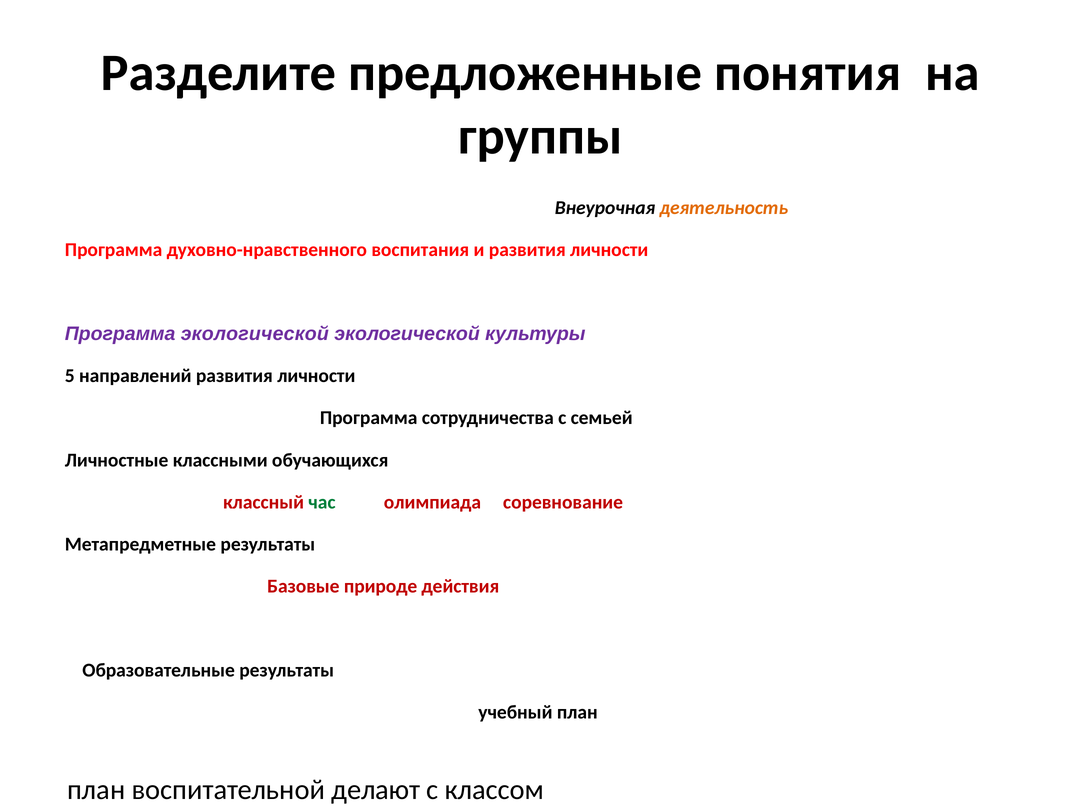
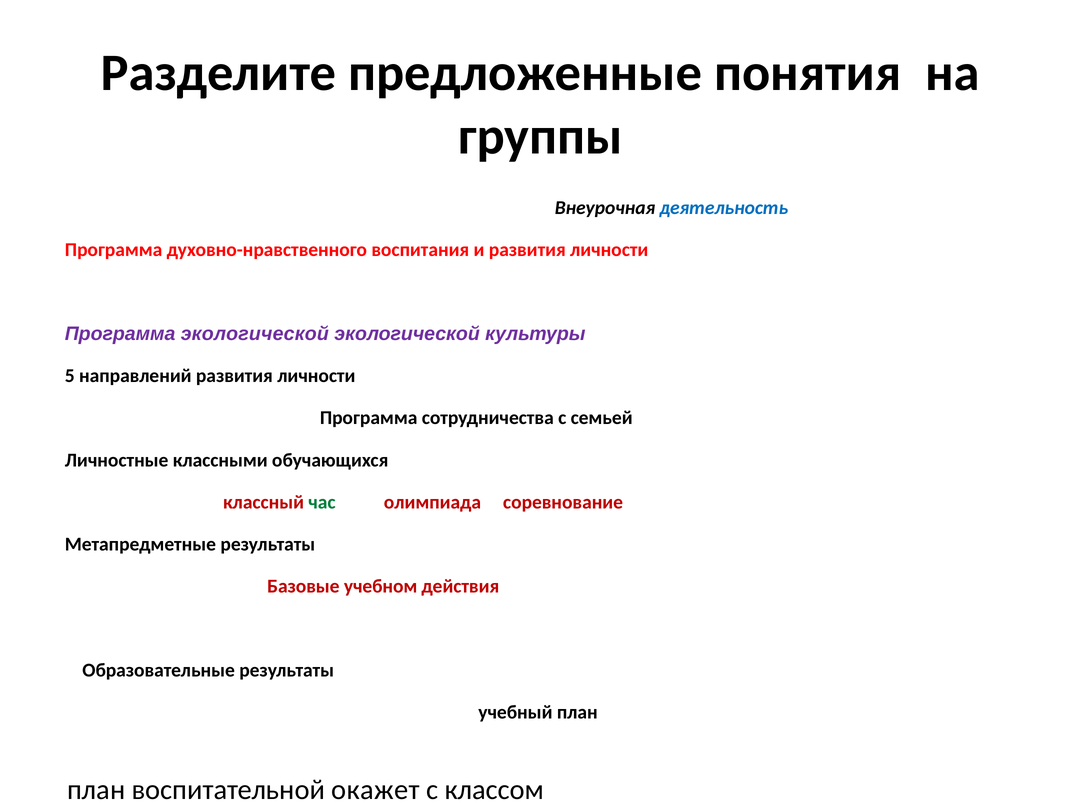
деятельность colour: orange -> blue
природе: природе -> учебном
делают: делают -> окажет
